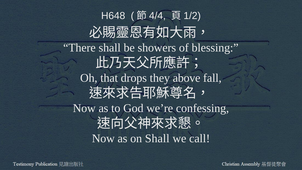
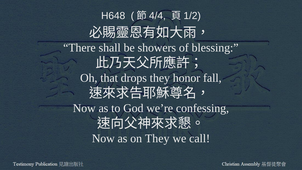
above: above -> honor
on Shall: Shall -> They
